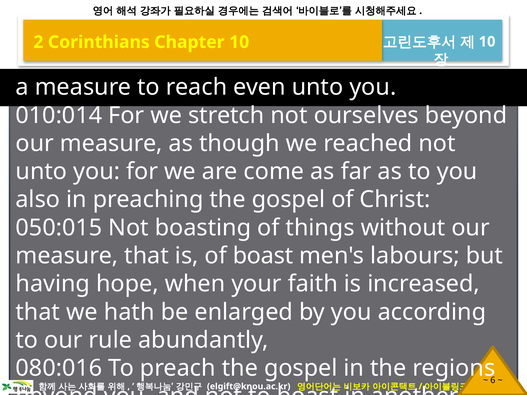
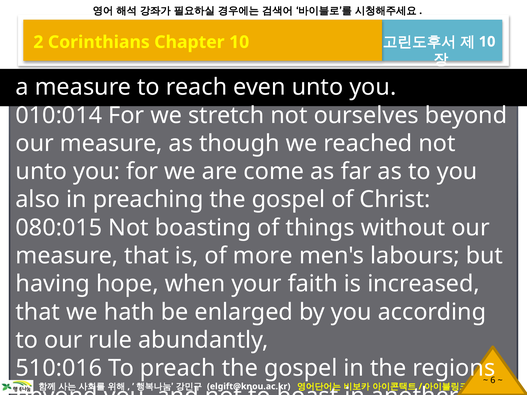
050:015: 050:015 -> 080:015
of boast: boast -> more
080:016: 080:016 -> 510:016
